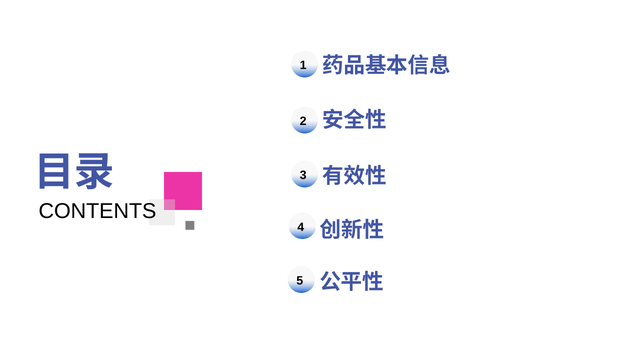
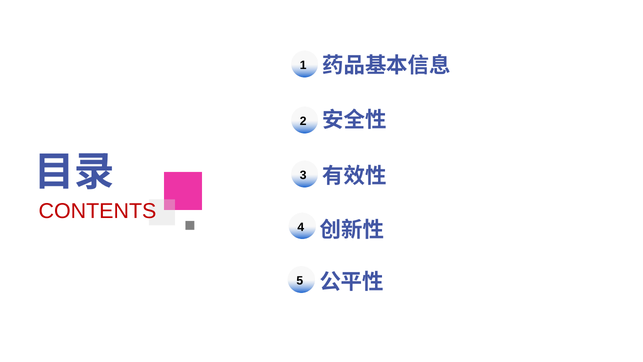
CONTENTS colour: black -> red
